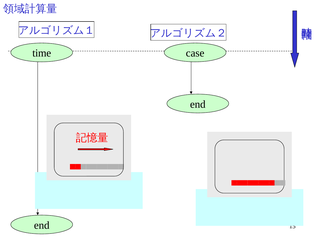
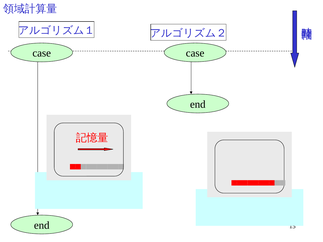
time at (42, 53): time -> case
